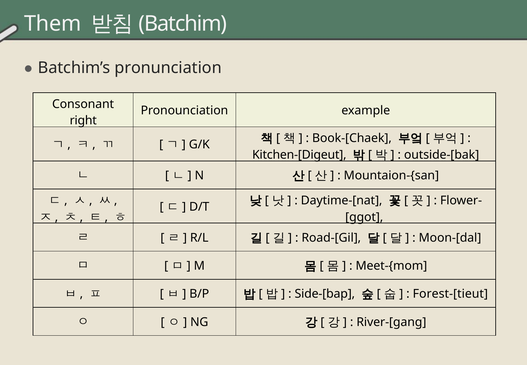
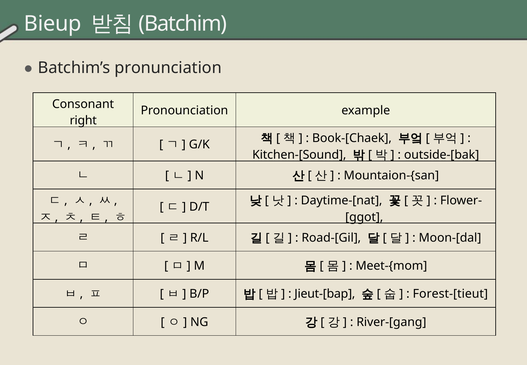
Them: Them -> Bieup
Kitchen-[Digeut: Kitchen-[Digeut -> Kitchen-[Sound
Side-[bap: Side-[bap -> Jieut-[bap
